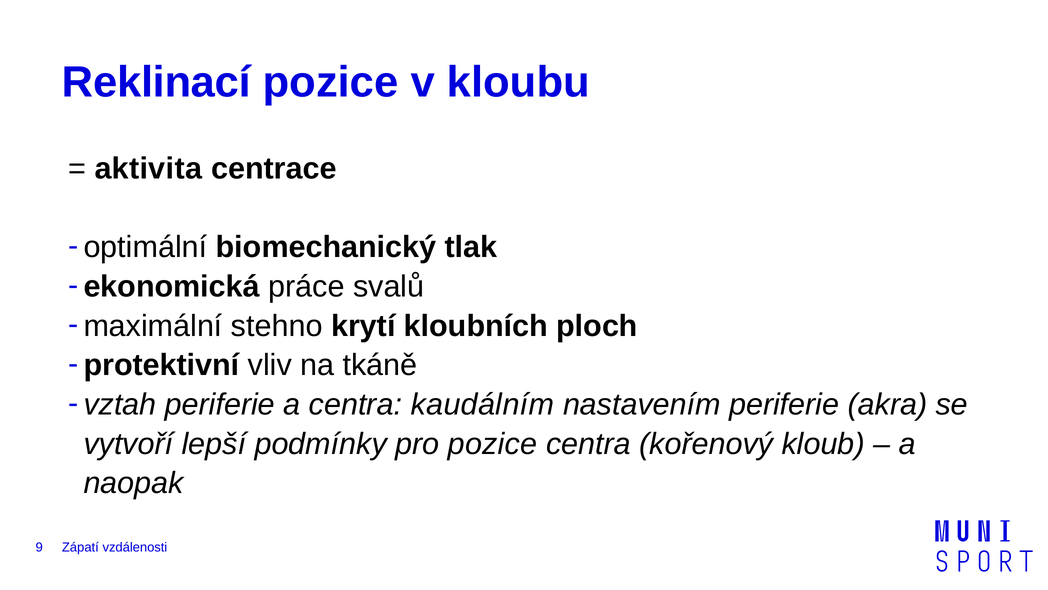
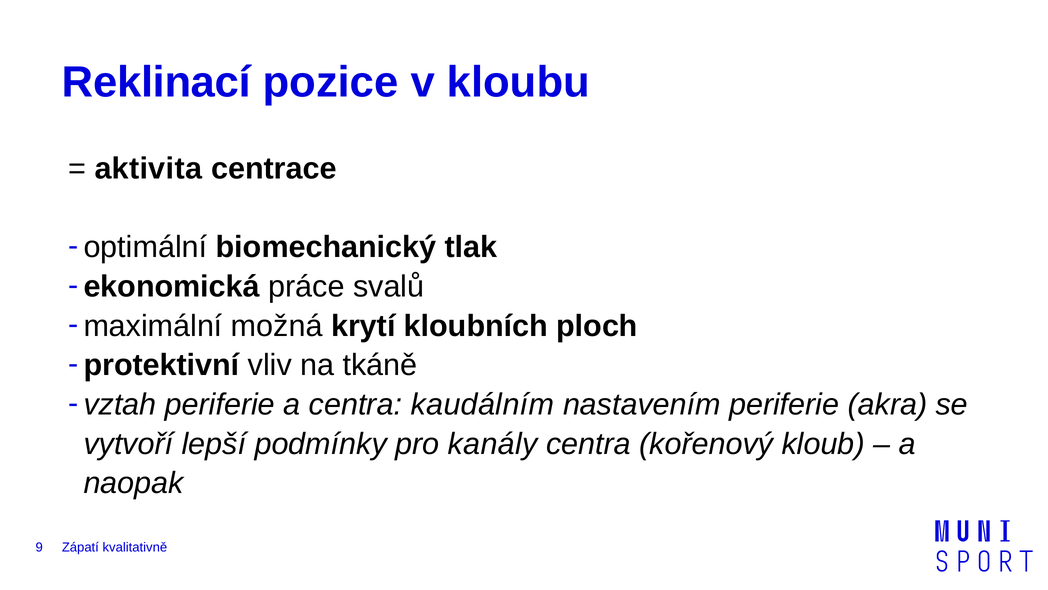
stehno: stehno -> možná
pro pozice: pozice -> kanály
vzdálenosti: vzdálenosti -> kvalitativně
